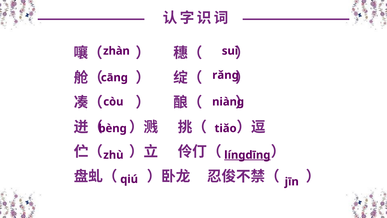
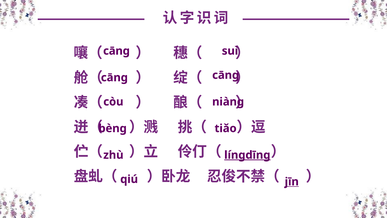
zhàn at (116, 51): zhàn -> cāng
cāng rǎng: rǎng -> cāng
jīn underline: none -> present
